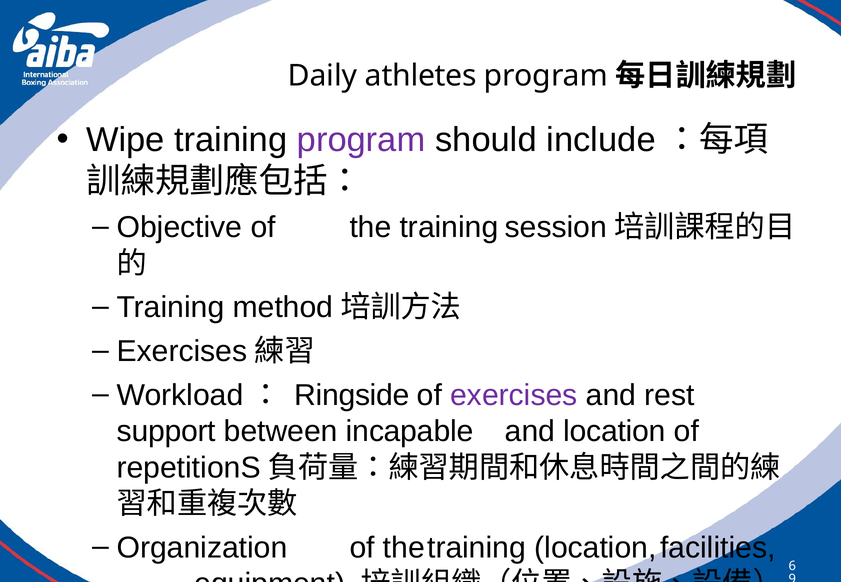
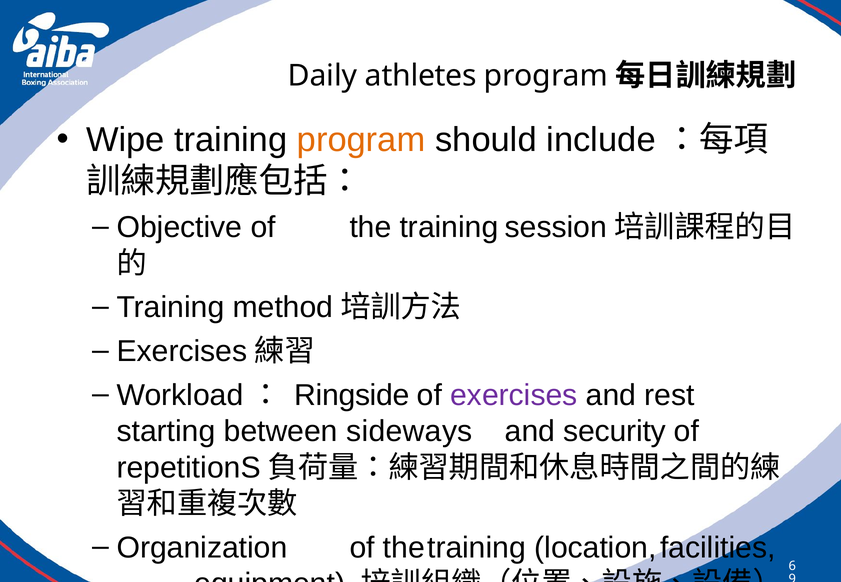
program at (361, 140) colour: purple -> orange
support: support -> starting
incapable: incapable -> sideways
location: location -> security
